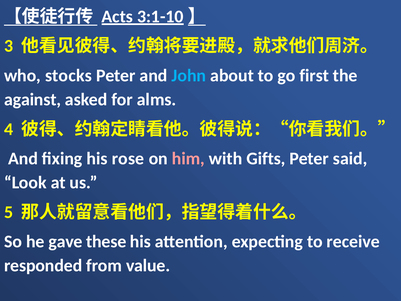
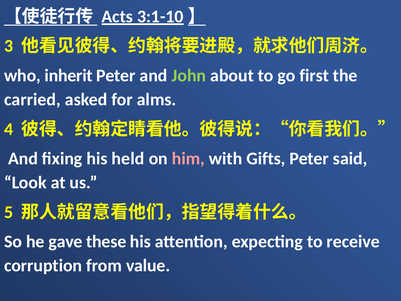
stocks: stocks -> inherit
John colour: light blue -> light green
against: against -> carried
rose: rose -> held
responded: responded -> corruption
